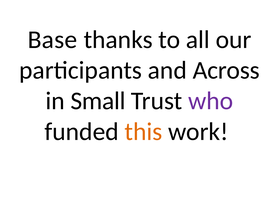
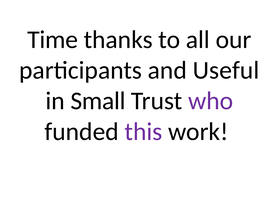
Base: Base -> Time
Across: Across -> Useful
this colour: orange -> purple
